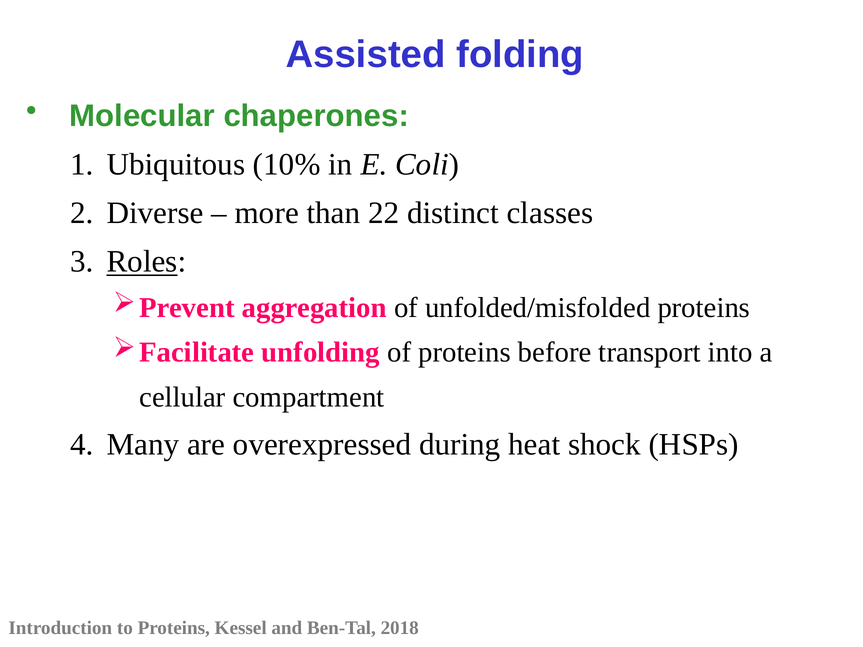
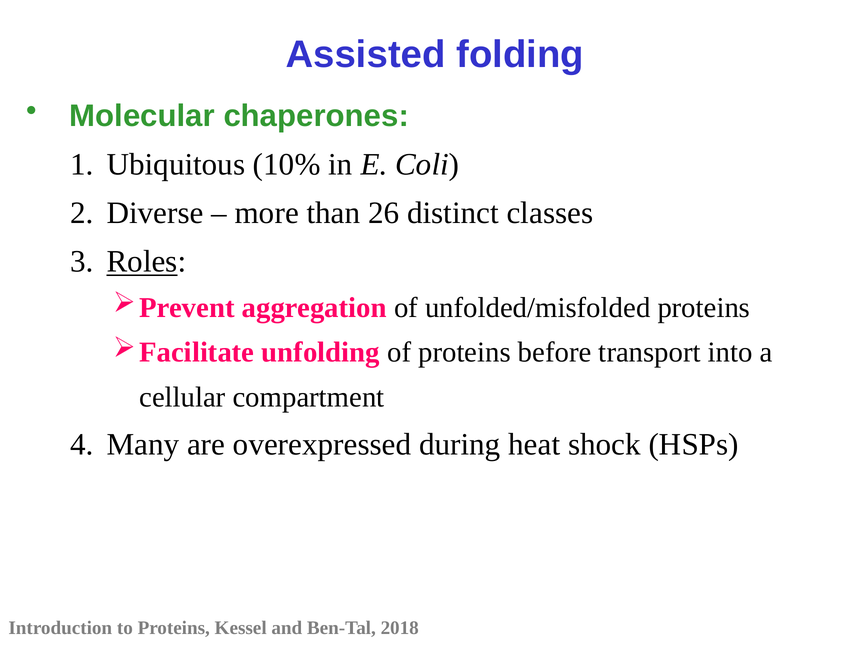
22: 22 -> 26
